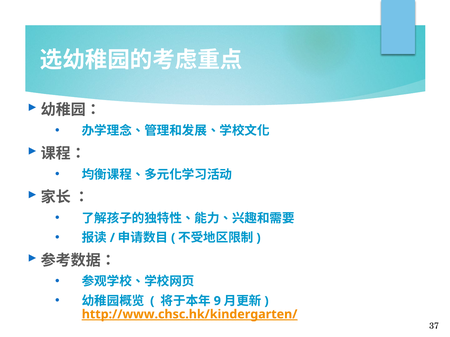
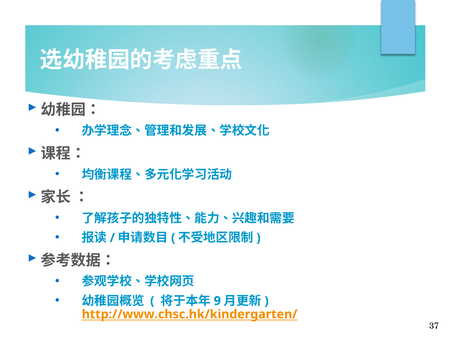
http://www.chsc.hk/kindergarten/ underline: present -> none
